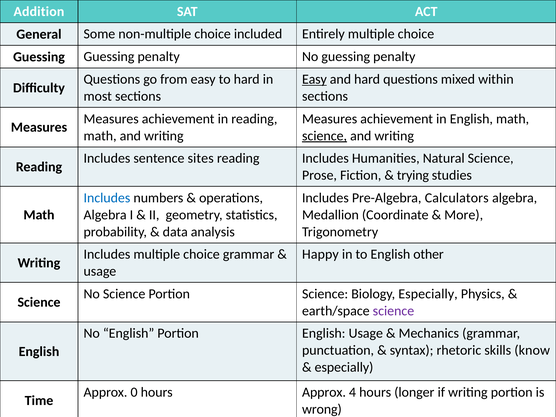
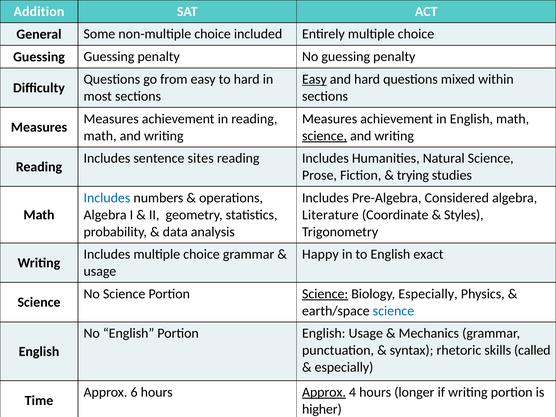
Calculators: Calculators -> Considered
Medallion: Medallion -> Literature
More: More -> Styles
other: other -> exact
Science at (325, 294) underline: none -> present
science at (393, 311) colour: purple -> blue
know: know -> called
0: 0 -> 6
Approx at (324, 392) underline: none -> present
wrong: wrong -> higher
